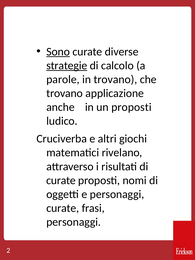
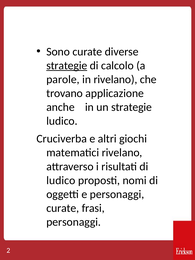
Sono underline: present -> none
in trovano: trovano -> rivelano
un proposti: proposti -> strategie
curate at (61, 180): curate -> ludico
